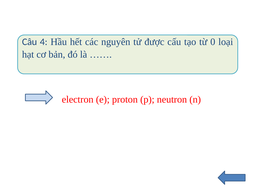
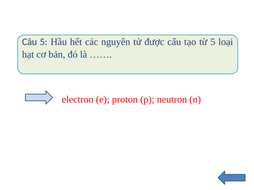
Câu 4: 4 -> 5
từ 0: 0 -> 5
